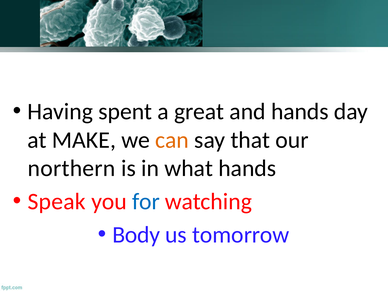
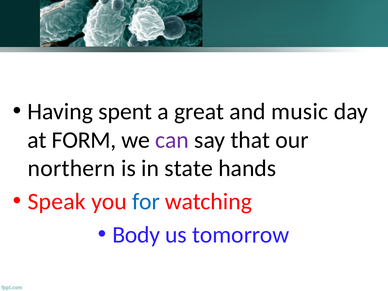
and hands: hands -> music
MAKE: MAKE -> FORM
can colour: orange -> purple
what: what -> state
